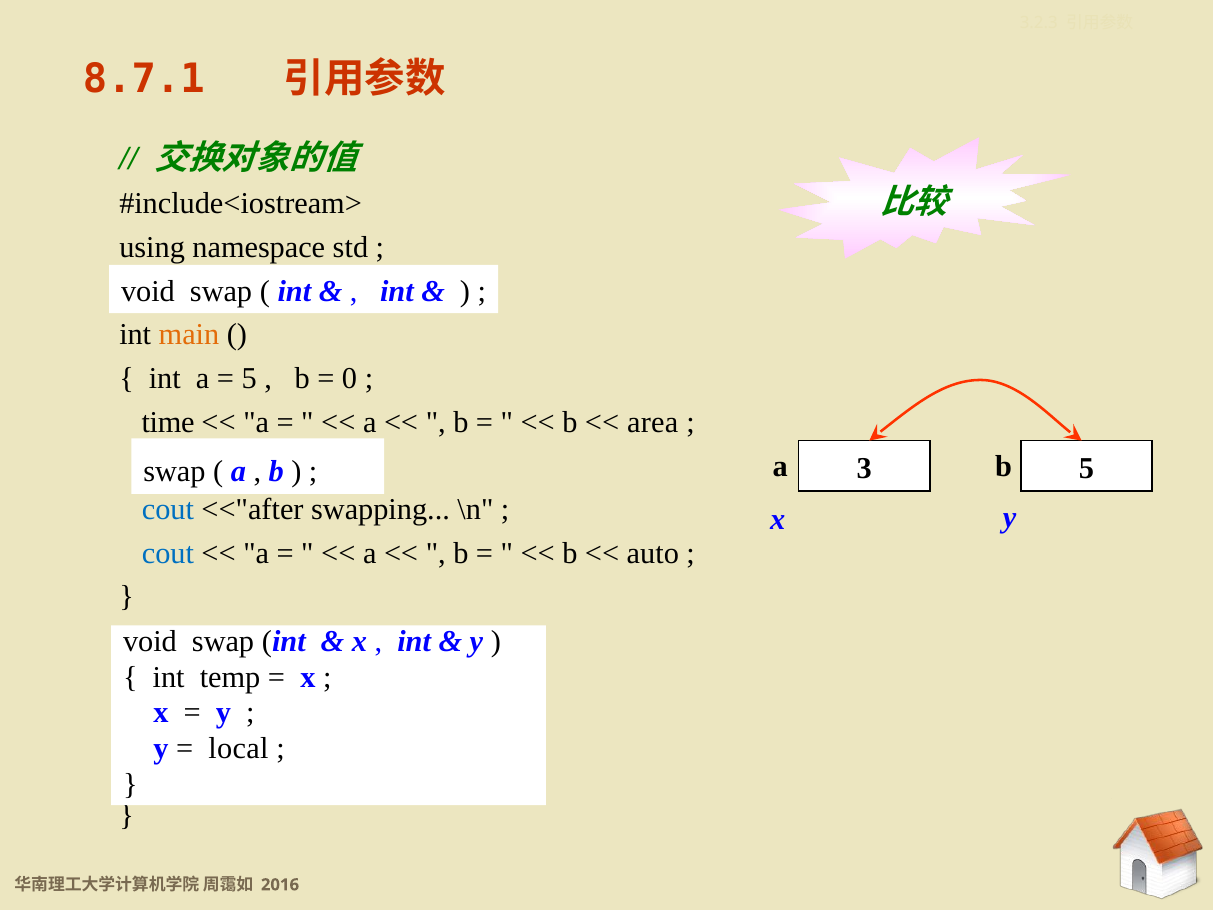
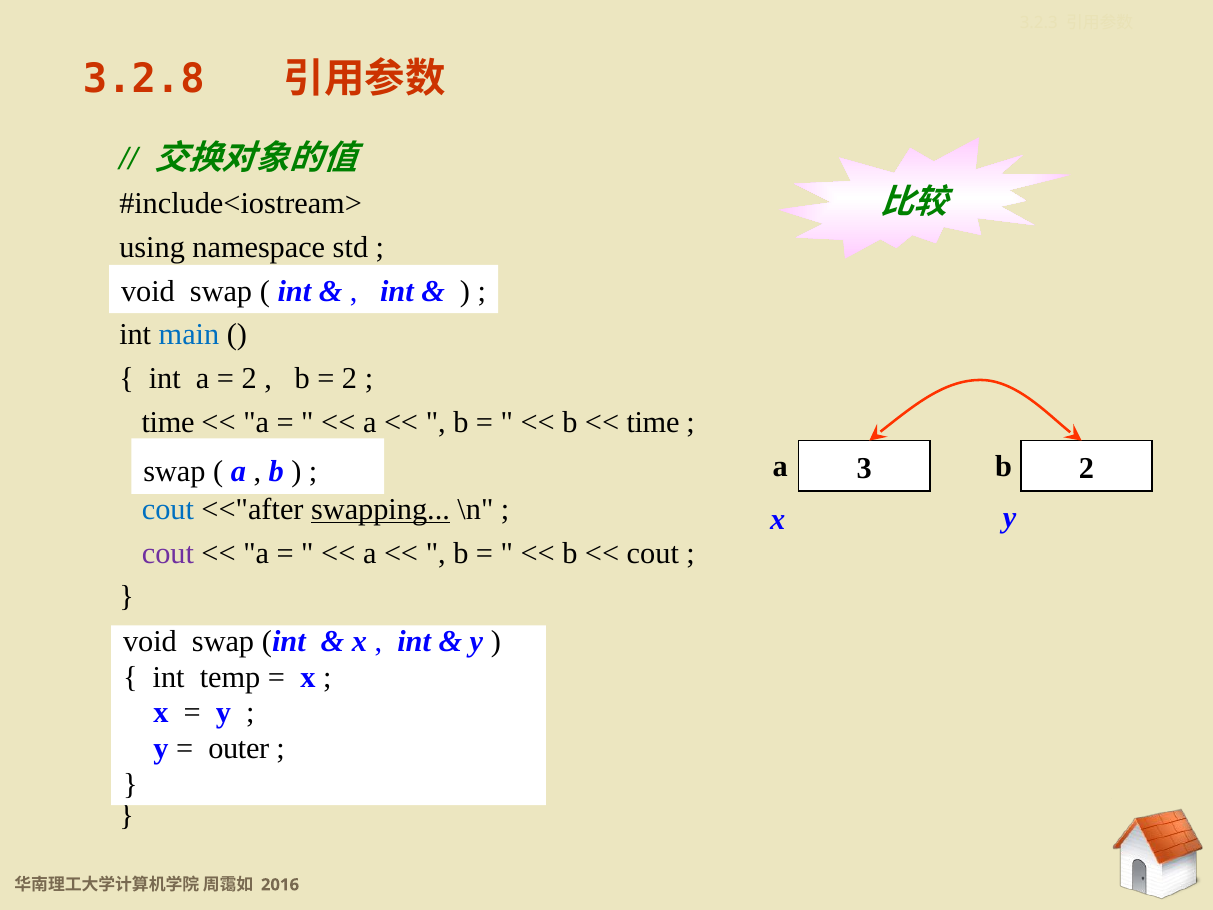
8.7.1: 8.7.1 -> 3.2.8
main colour: orange -> blue
5 at (249, 378): 5 -> 2
0 at (350, 378): 0 -> 2
area at (653, 422): area -> time
a 5: 5 -> 2
swapping underline: none -> present
cout at (168, 553) colour: blue -> purple
auto at (653, 553): auto -> cout
local: local -> outer
